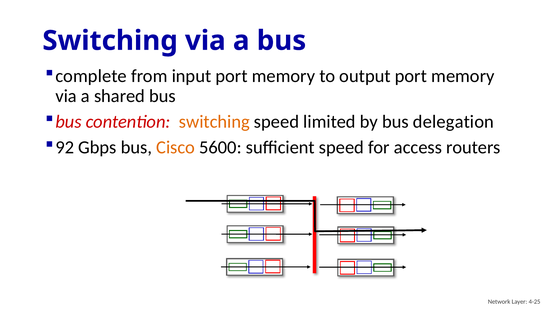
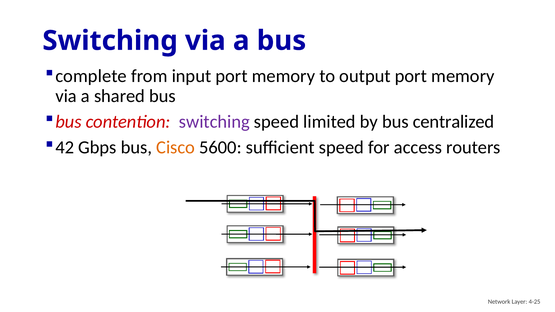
switching at (214, 122) colour: orange -> purple
delegation: delegation -> centralized
92: 92 -> 42
